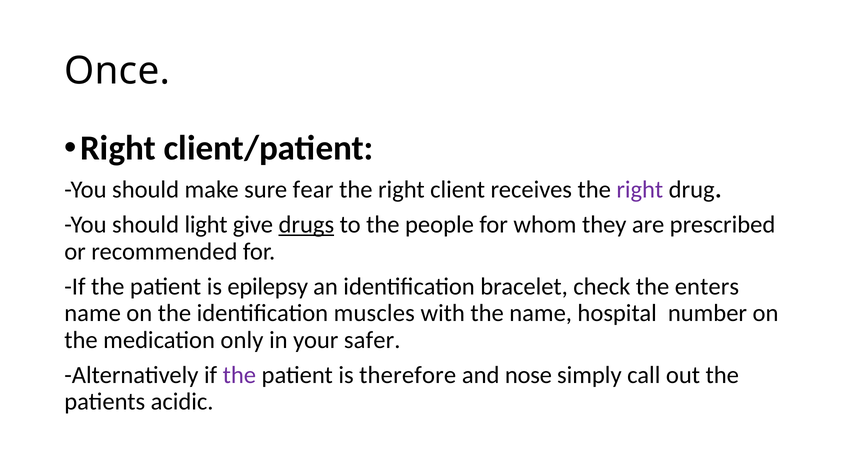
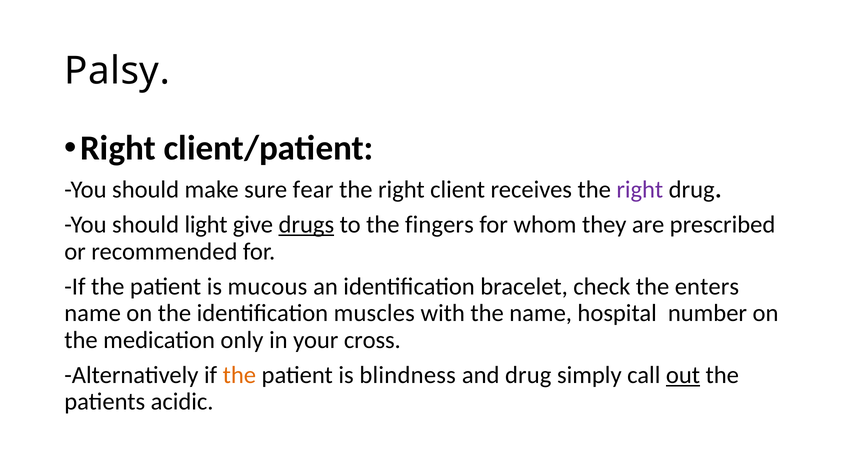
Once: Once -> Palsy
people: people -> fingers
epilepsy: epilepsy -> mucous
safer: safer -> cross
the at (239, 375) colour: purple -> orange
therefore: therefore -> blindness
and nose: nose -> drug
out underline: none -> present
